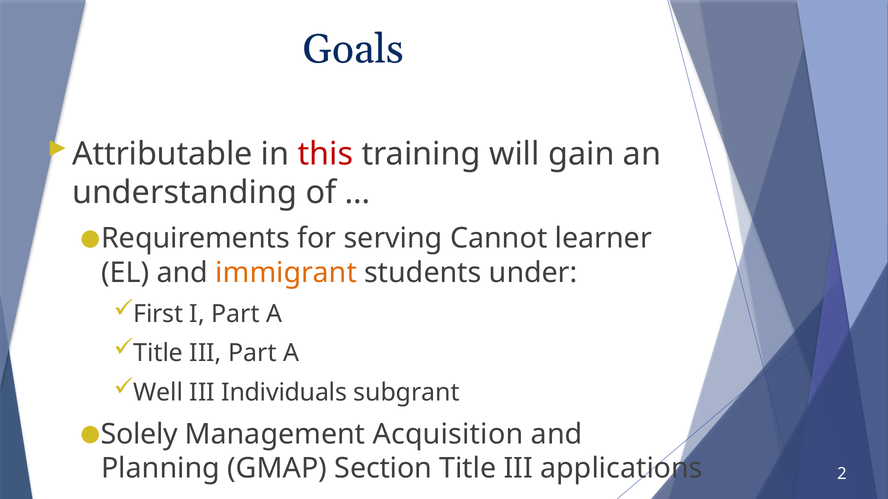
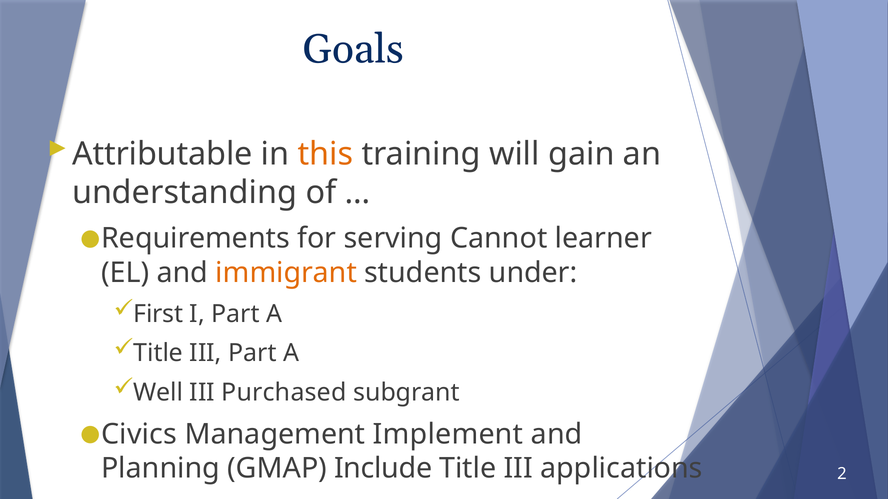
this colour: red -> orange
Individuals: Individuals -> Purchased
Solely: Solely -> Civics
Acquisition: Acquisition -> Implement
Section: Section -> Include
